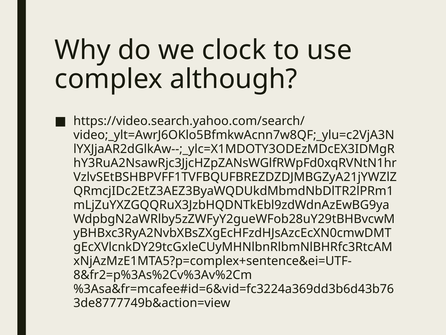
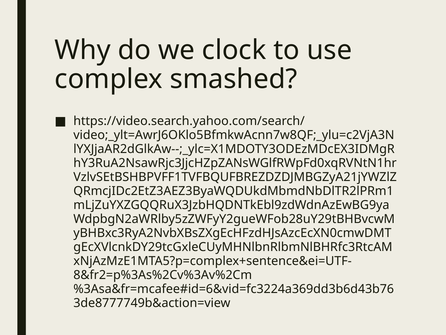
although: although -> smashed
